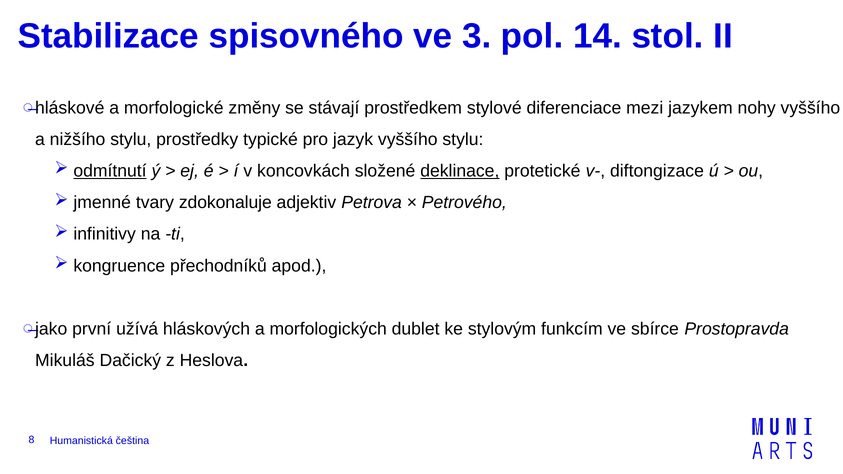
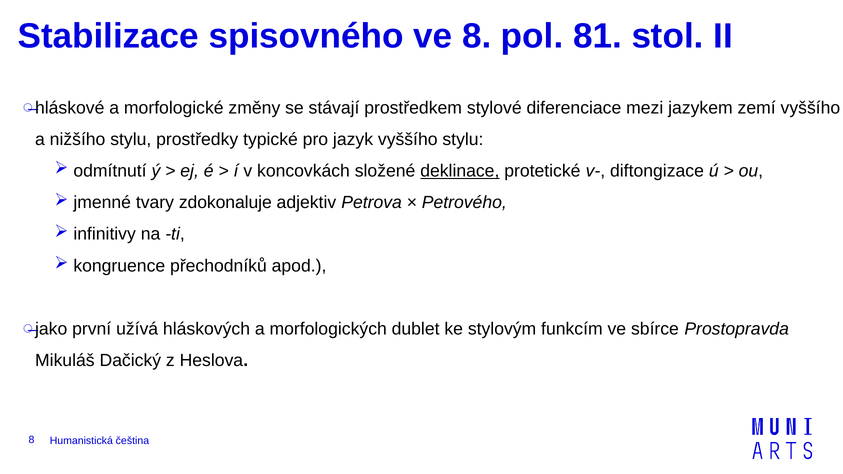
ve 3: 3 -> 8
14: 14 -> 81
nohy: nohy -> zemí
odmítnutí underline: present -> none
